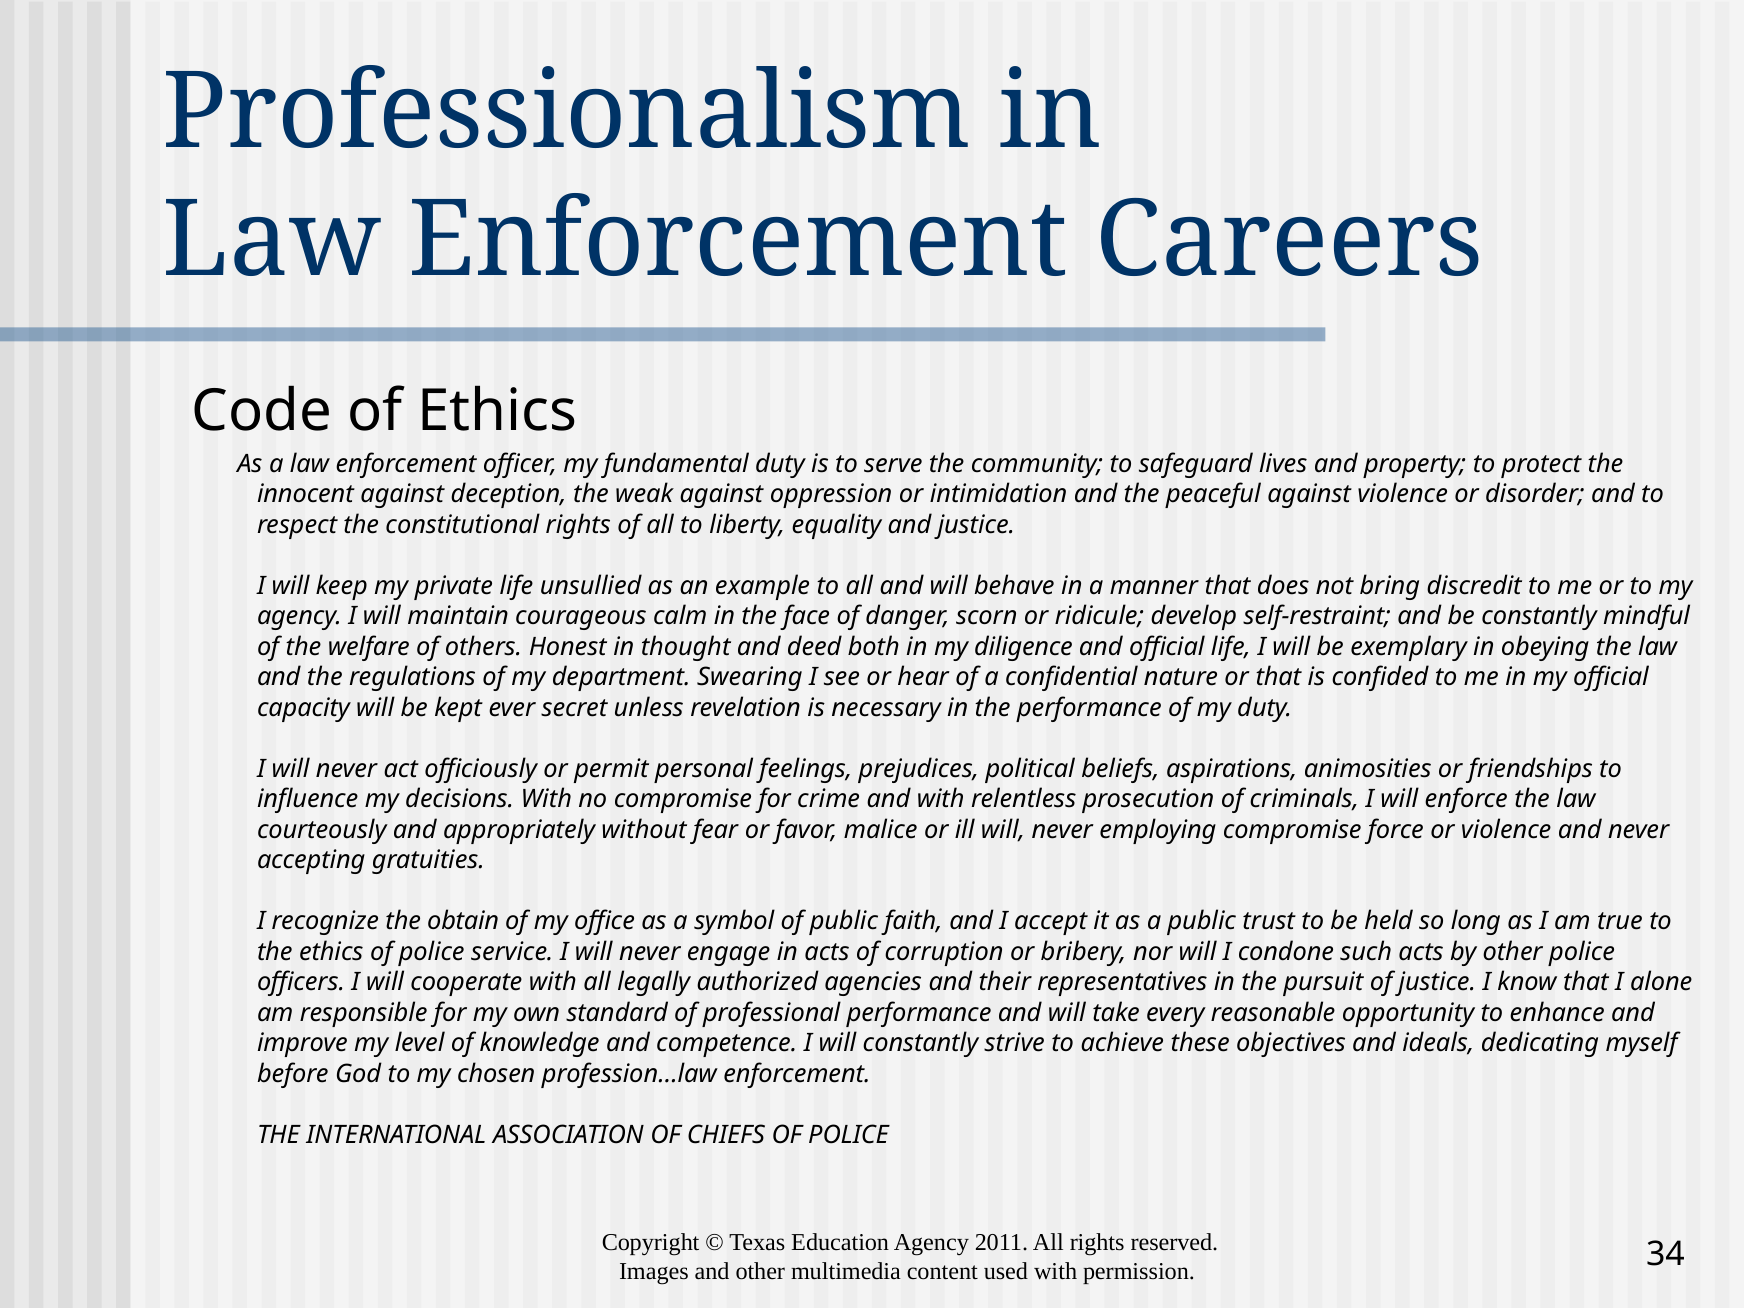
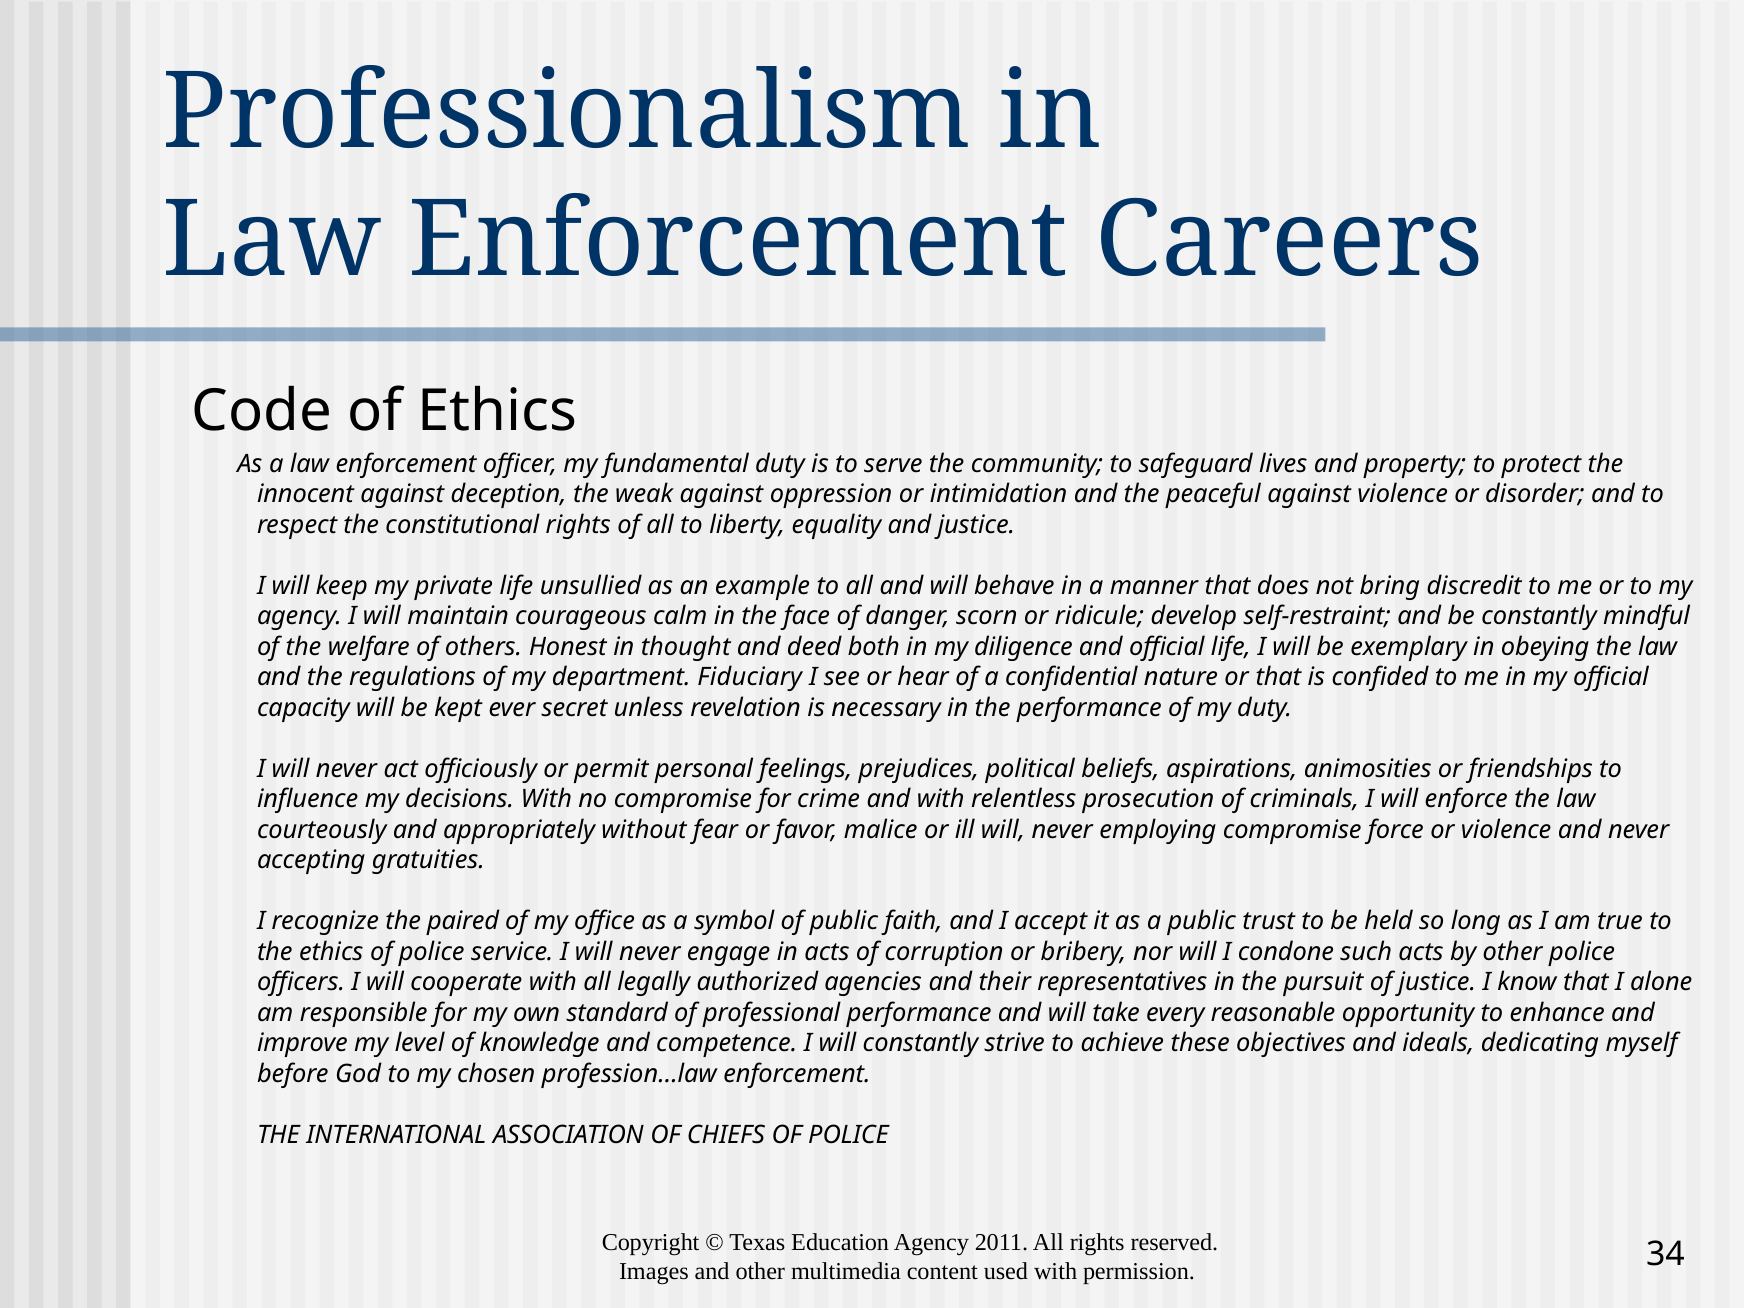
Swearing: Swearing -> Fiduciary
obtain: obtain -> paired
